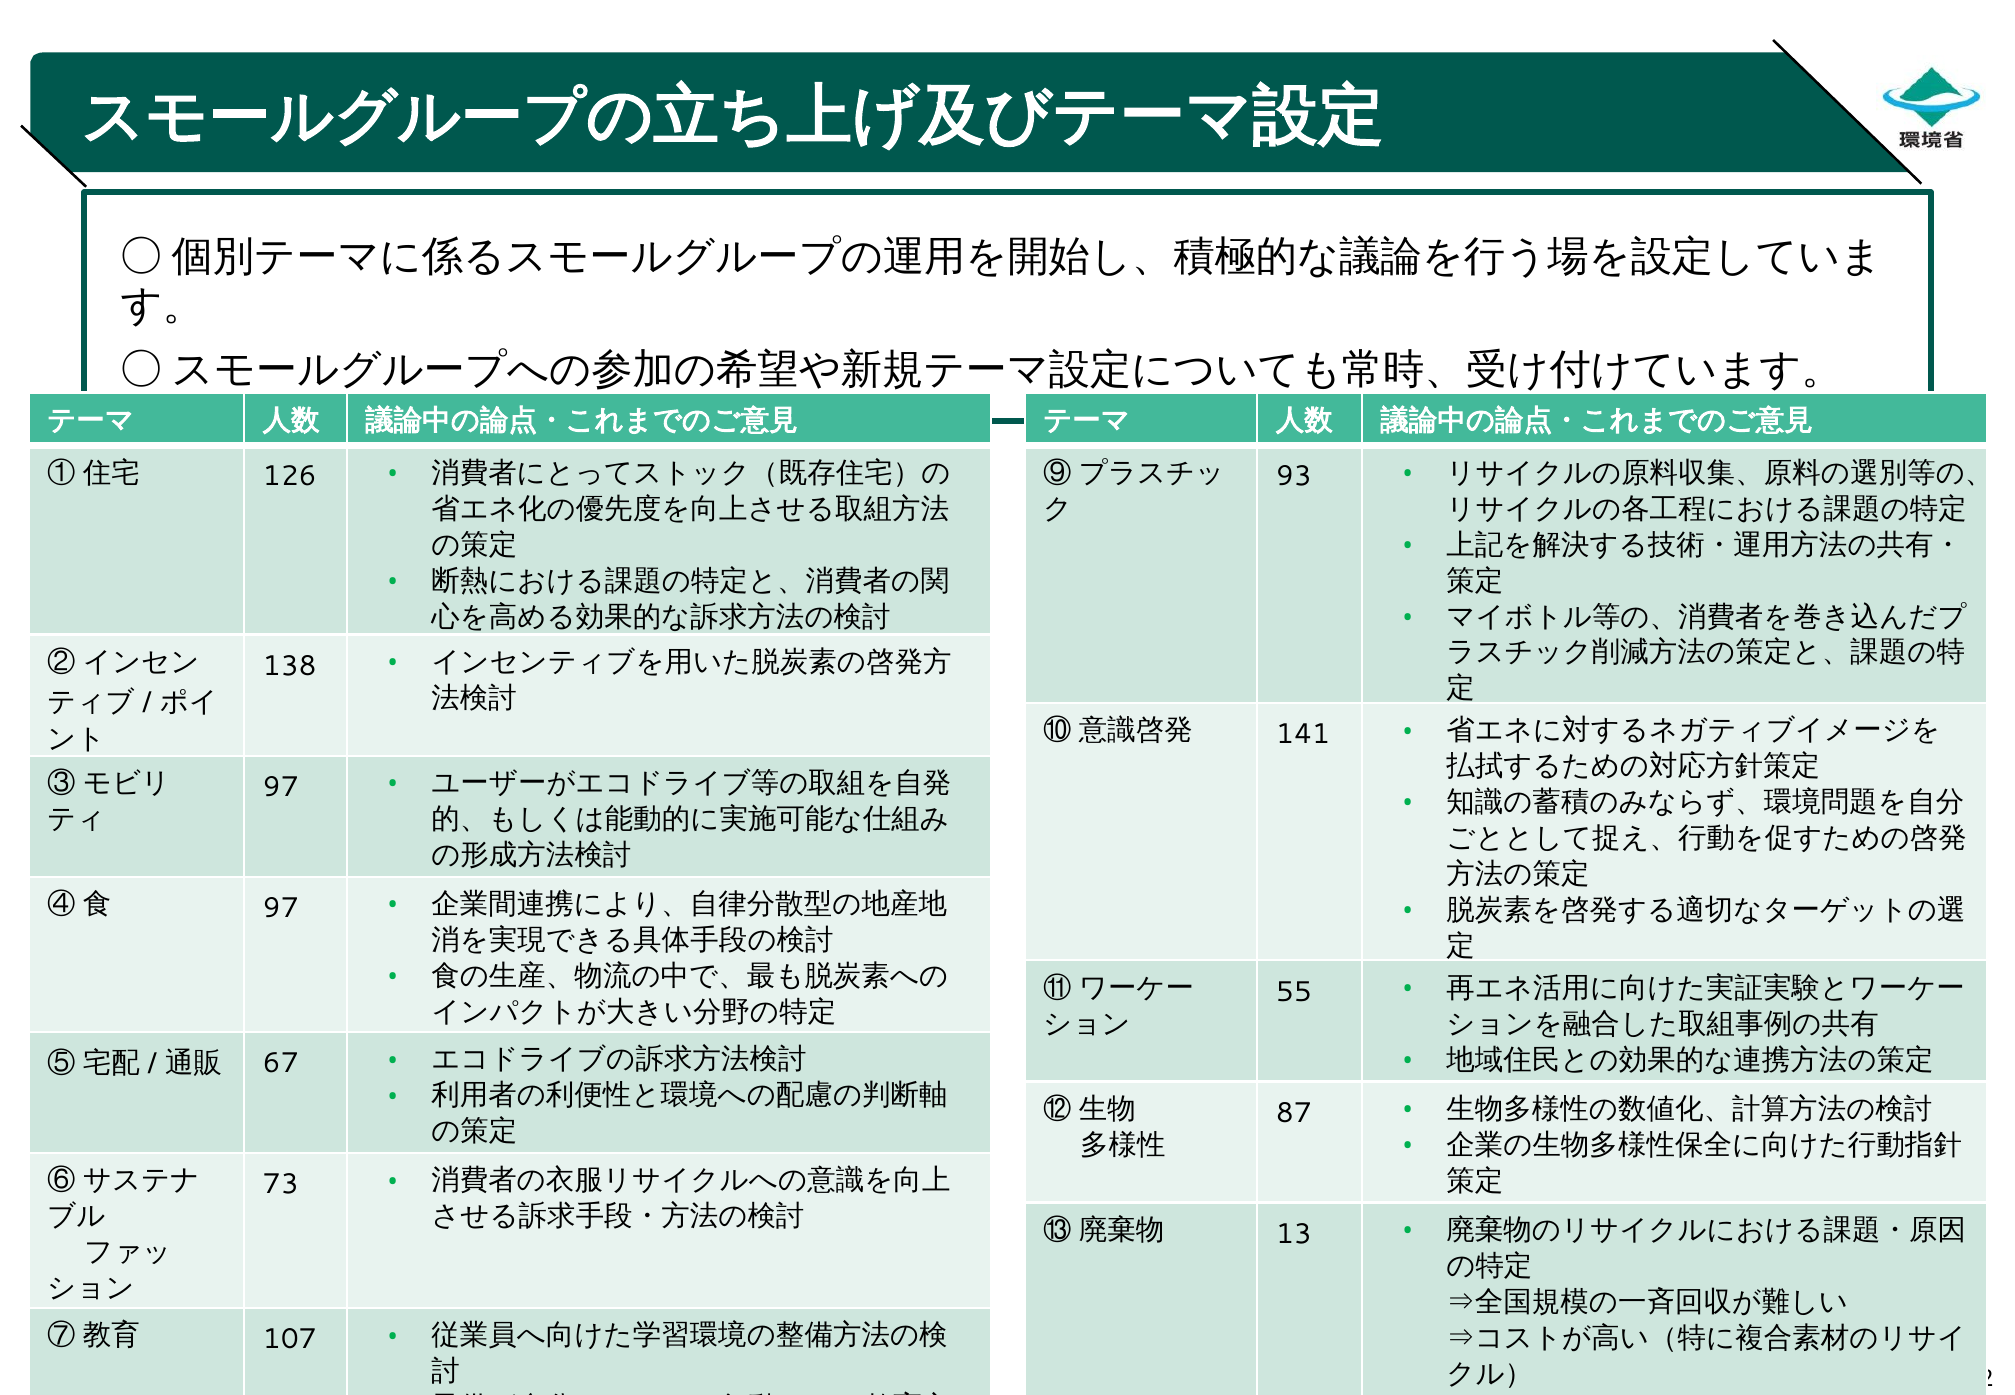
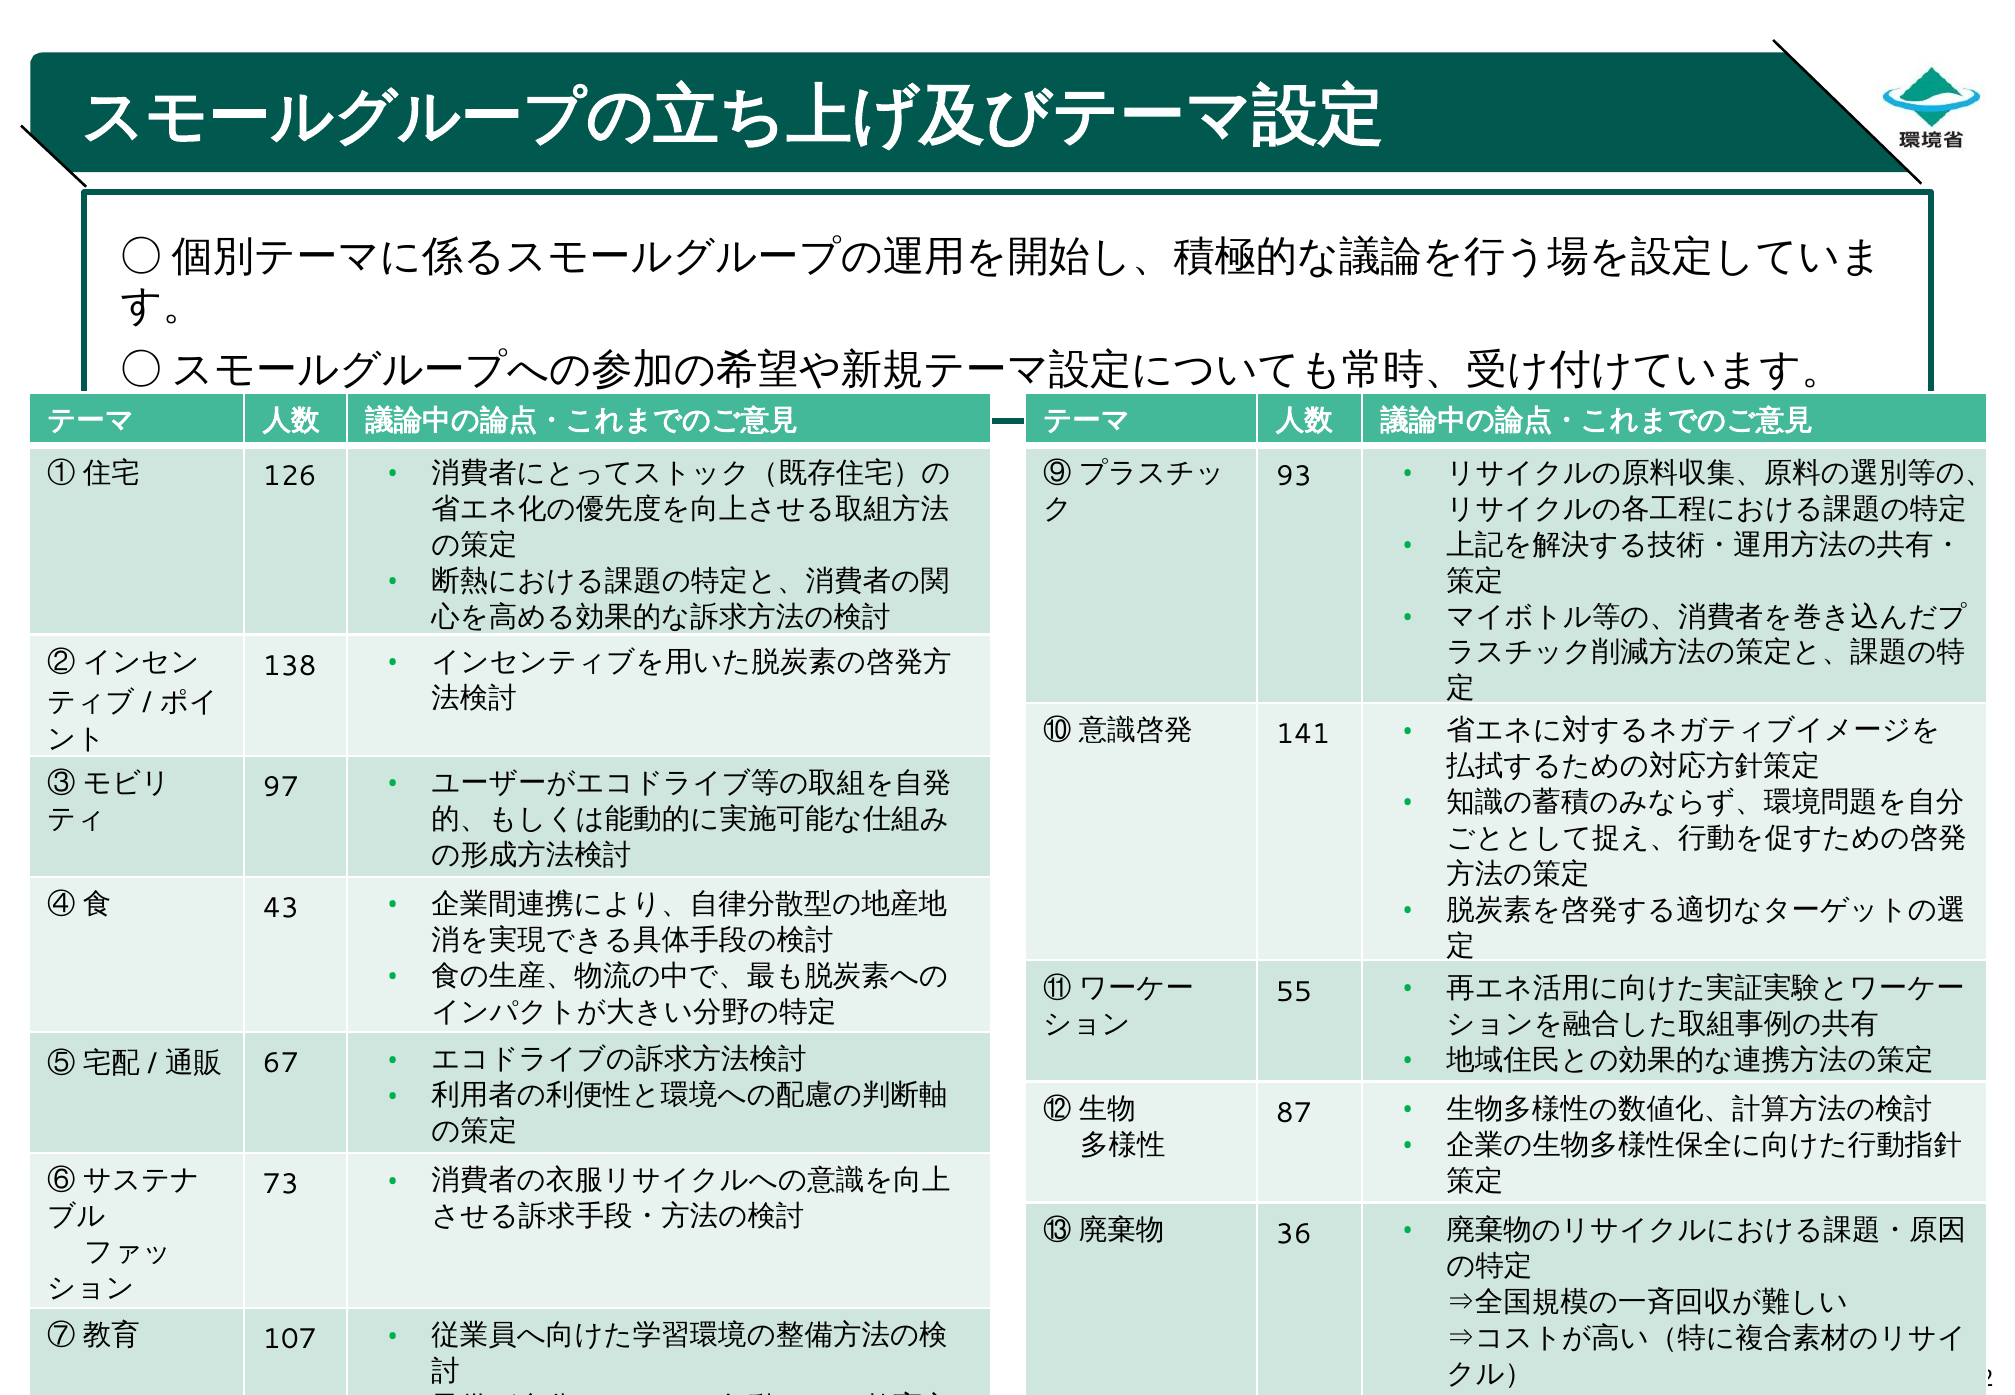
97 at (281, 908): 97 -> 43
13: 13 -> 36
